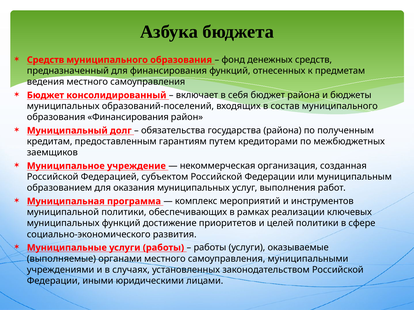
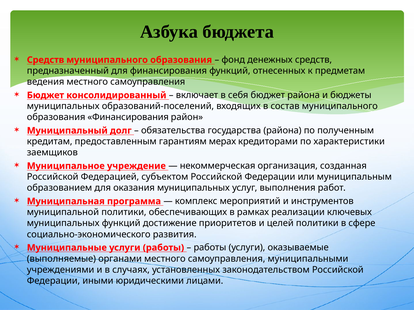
путем: путем -> мерах
межбюджетных: межбюджетных -> характеристики
